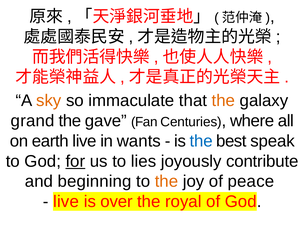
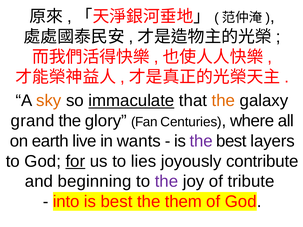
immaculate underline: none -> present
gave: gave -> glory
the at (201, 141) colour: blue -> purple
speak: speak -> layers
the at (166, 182) colour: orange -> purple
peace: peace -> tribute
live at (66, 202): live -> into
is over: over -> best
royal: royal -> them
